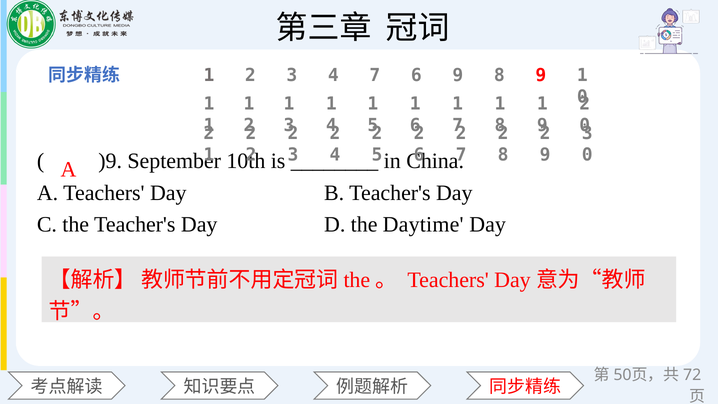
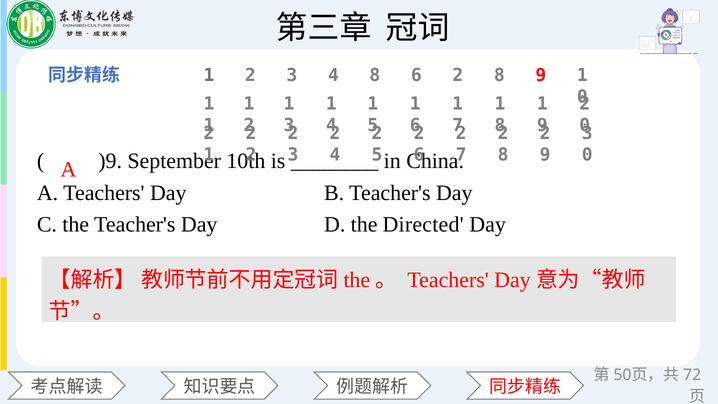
4 7: 7 -> 8
9 at (458, 75): 9 -> 2
Daytime: Daytime -> Directed
